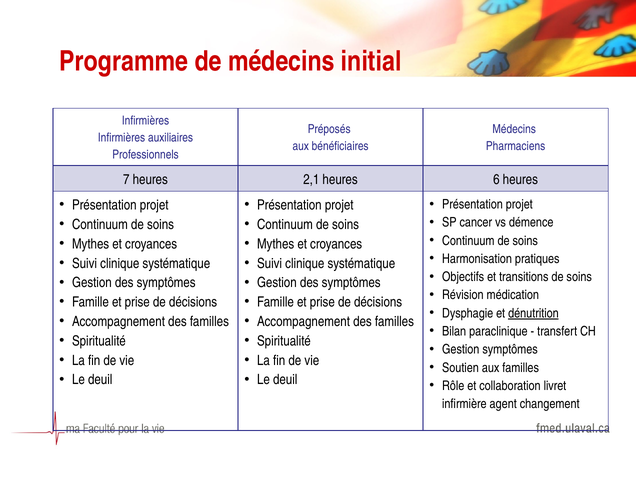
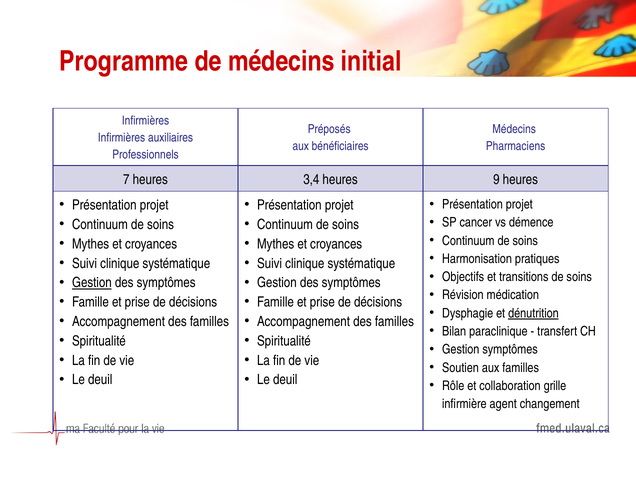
2,1: 2,1 -> 3,4
6: 6 -> 9
Gestion at (92, 283) underline: none -> present
livret: livret -> grille
